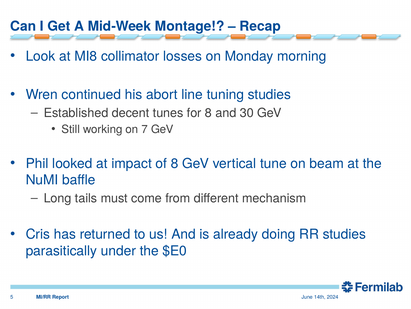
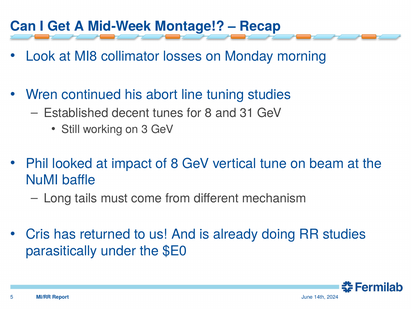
30: 30 -> 31
7: 7 -> 3
